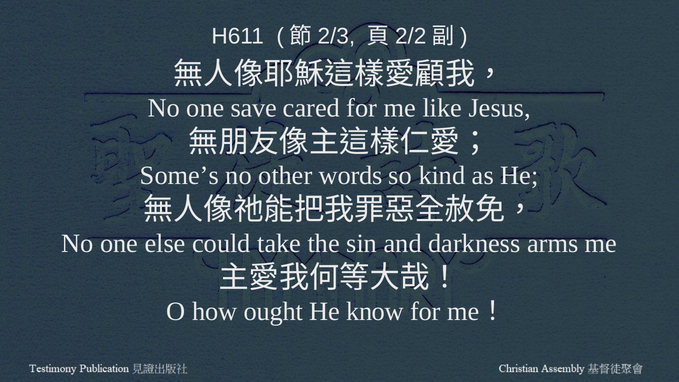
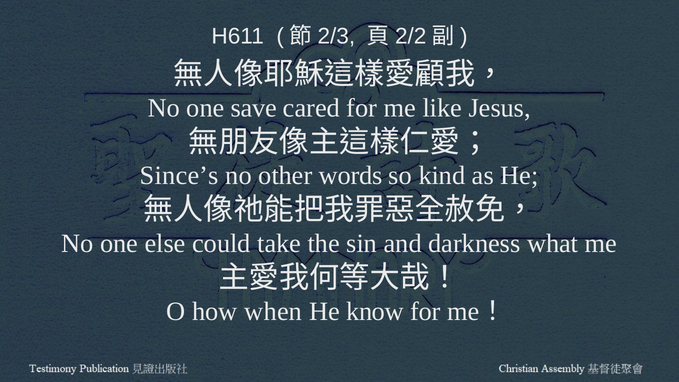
Some’s: Some’s -> Since’s
arms: arms -> what
ought: ought -> when
